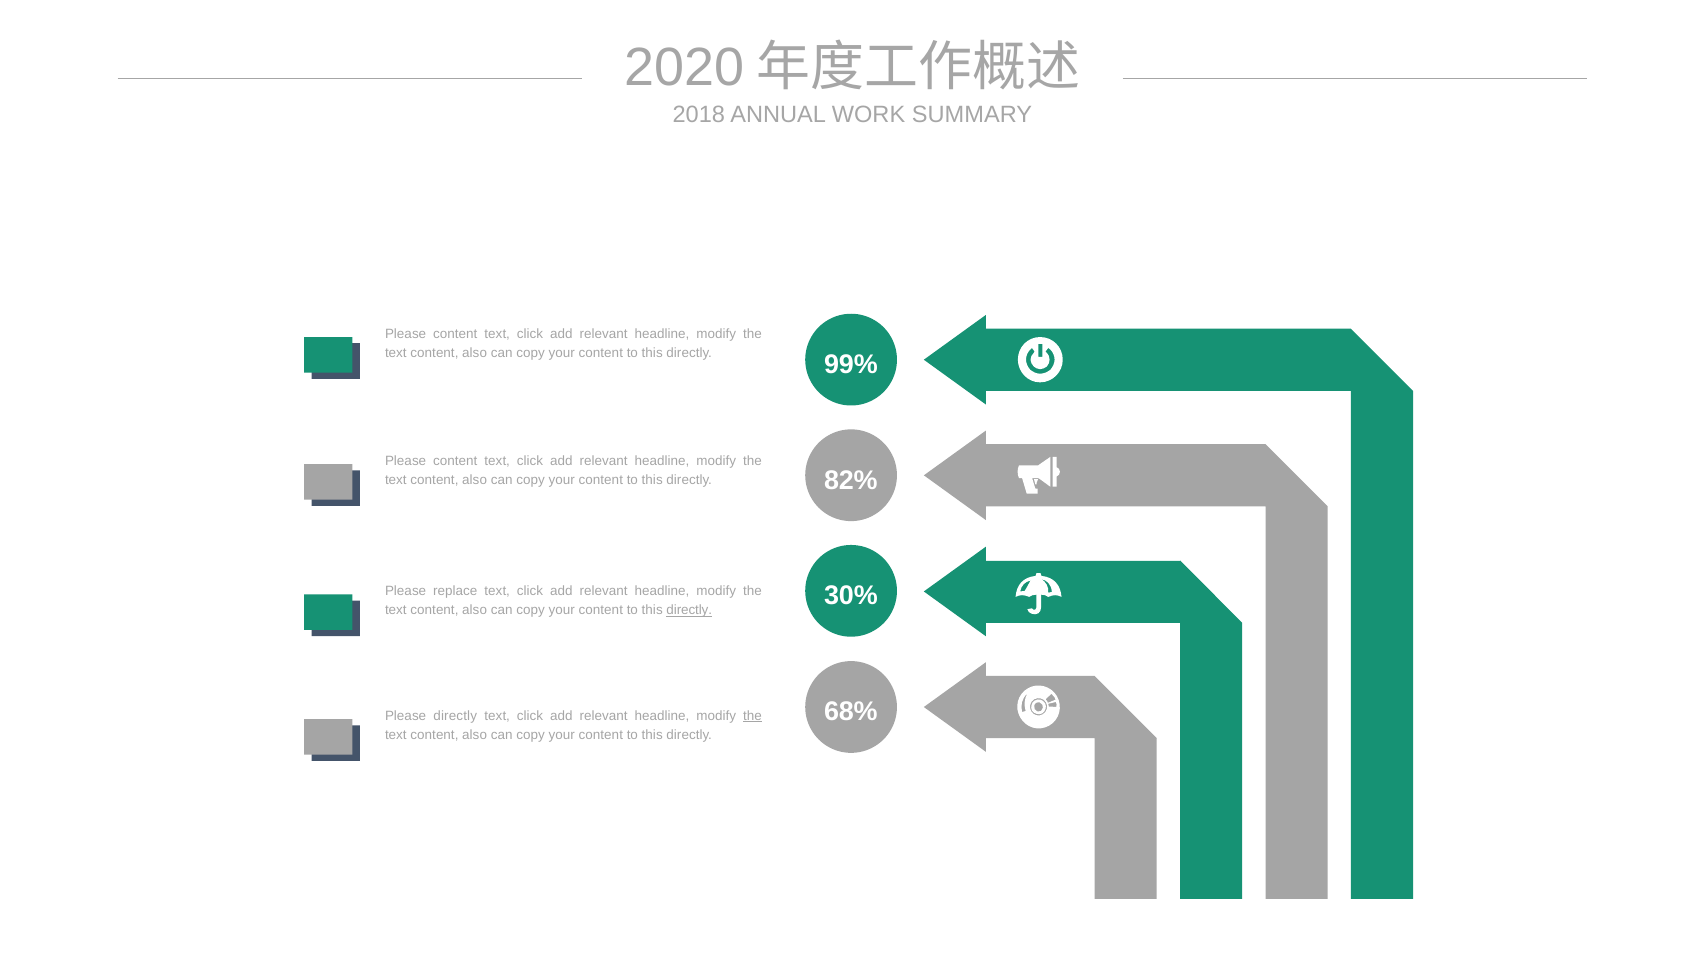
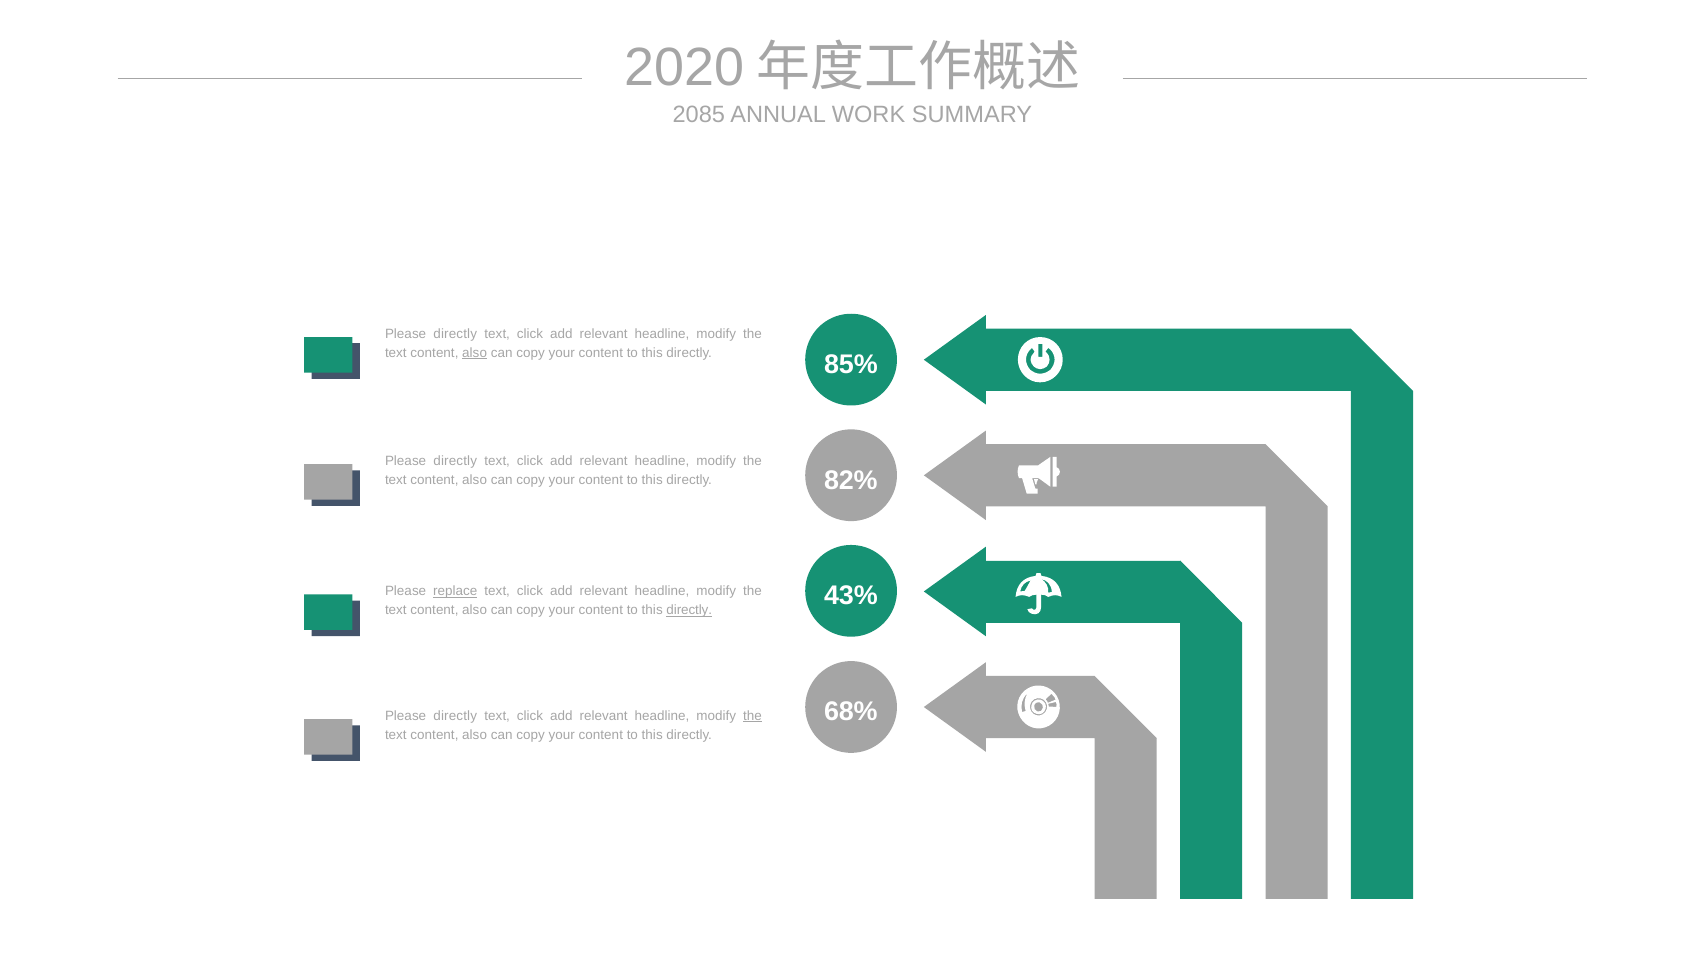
2018: 2018 -> 2085
content at (455, 334): content -> directly
also at (475, 353) underline: none -> present
99%: 99% -> 85%
content at (455, 461): content -> directly
30%: 30% -> 43%
replace underline: none -> present
